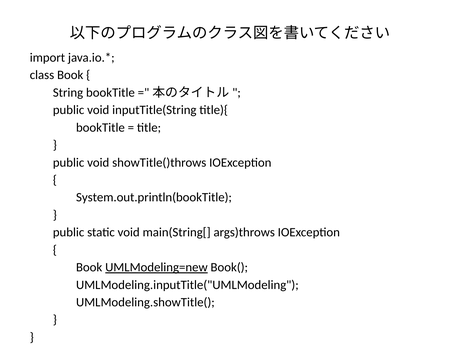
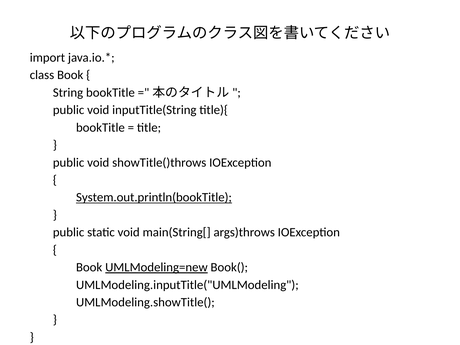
System.out.println(bookTitle underline: none -> present
